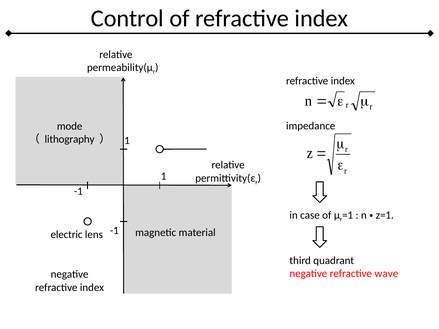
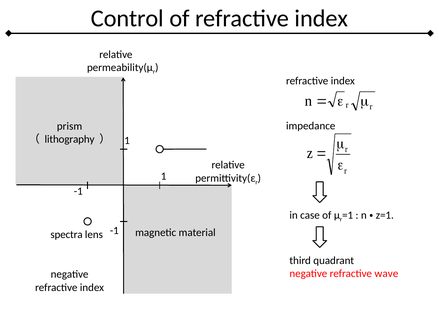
mode: mode -> prism
electric: electric -> spectra
